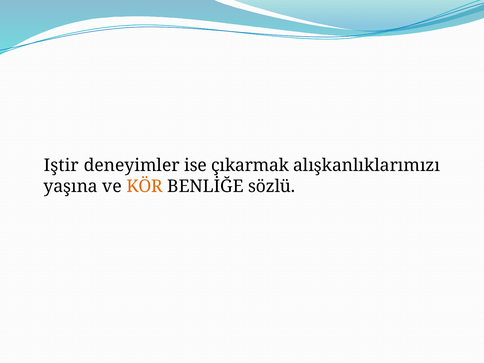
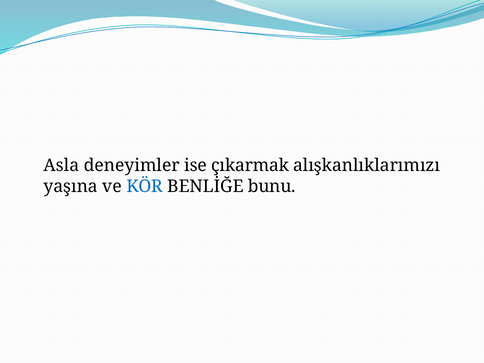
Iştir: Iştir -> Asla
KÖR colour: orange -> blue
sözlü: sözlü -> bunu
